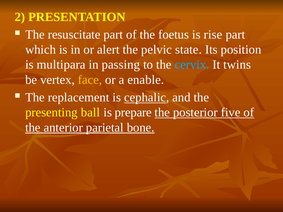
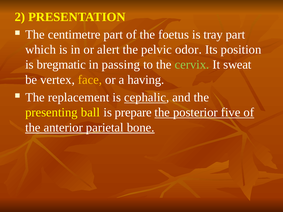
resuscitate: resuscitate -> centimetre
rise: rise -> tray
state: state -> odor
multipara: multipara -> bregmatic
cervix colour: light blue -> light green
twins: twins -> sweat
enable: enable -> having
